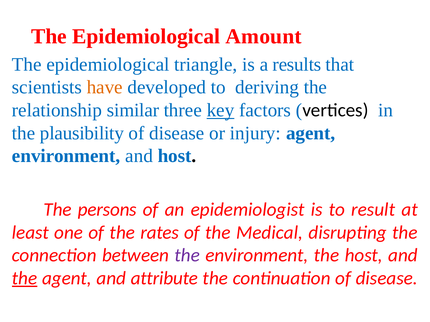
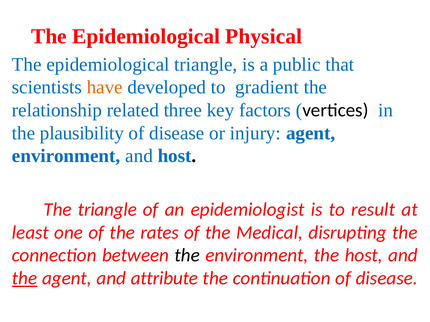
Amount: Amount -> Physical
results: results -> public
deriving: deriving -> gradient
similar: similar -> related
key underline: present -> none
The persons: persons -> triangle
the at (187, 256) colour: purple -> black
